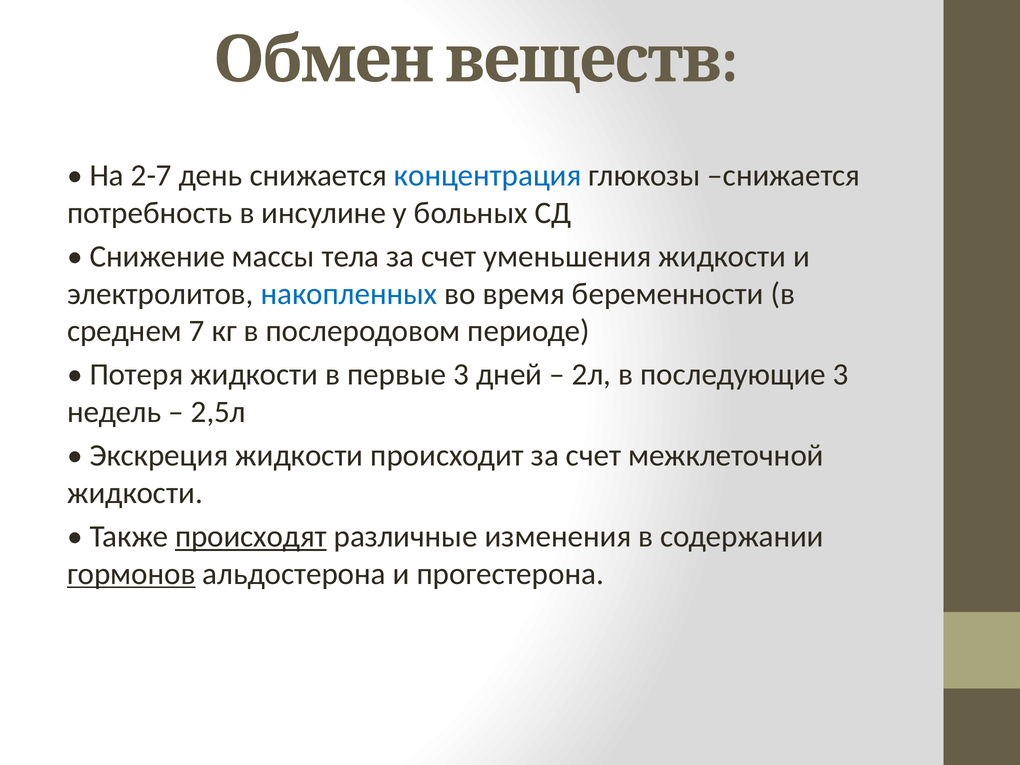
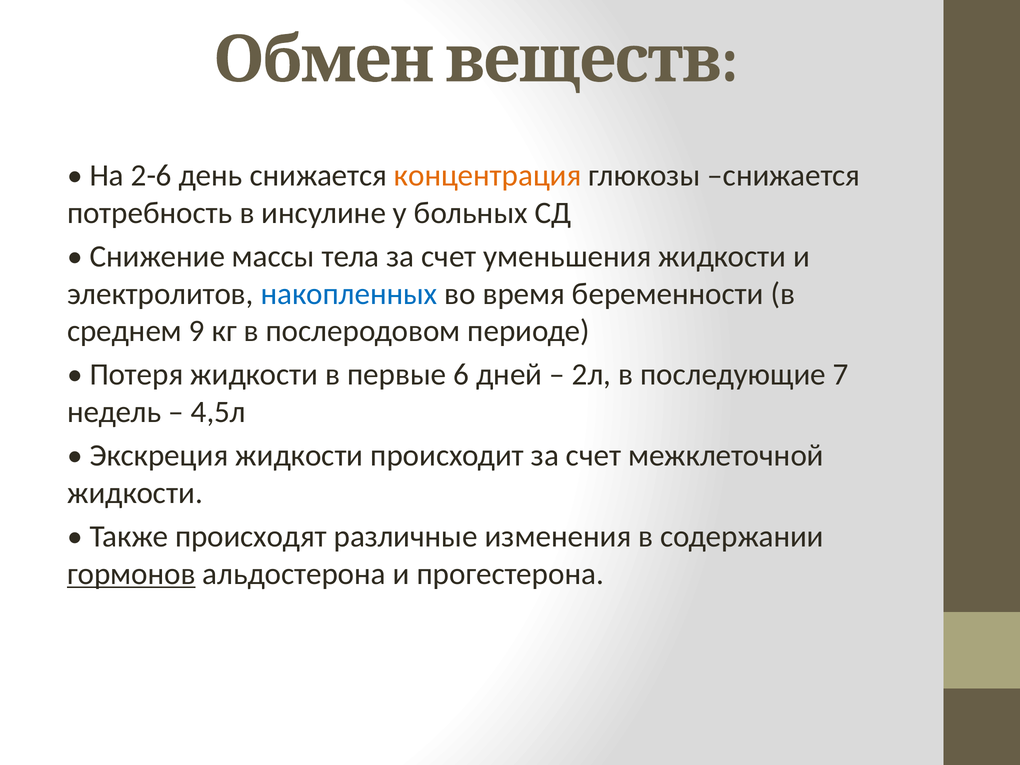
2-7: 2-7 -> 2-6
концентрация colour: blue -> orange
7: 7 -> 9
первые 3: 3 -> 6
последующие 3: 3 -> 7
2,5л: 2,5л -> 4,5л
происходят underline: present -> none
